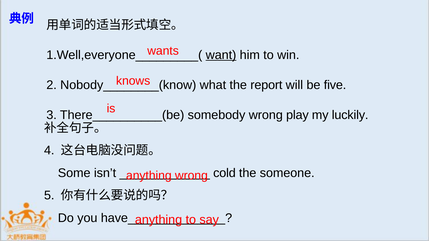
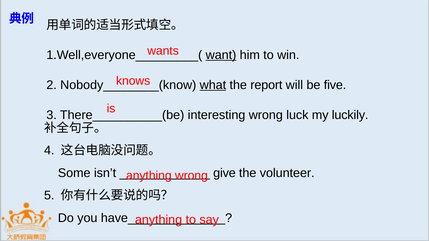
what underline: none -> present
somebody: somebody -> interesting
play: play -> luck
cold: cold -> give
someone: someone -> volunteer
